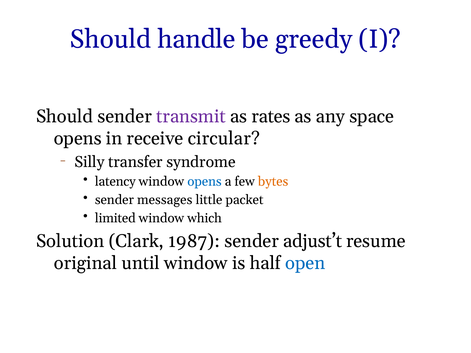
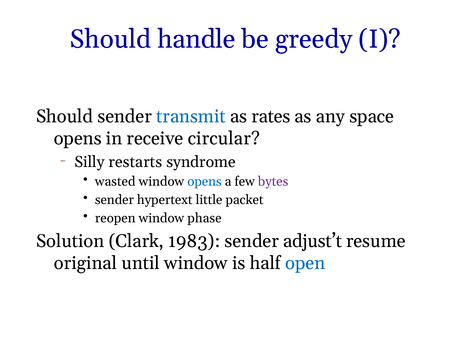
transmit colour: purple -> blue
transfer: transfer -> restarts
latency: latency -> wasted
bytes colour: orange -> purple
messages: messages -> hypertext
limited: limited -> reopen
which: which -> phase
1987: 1987 -> 1983
